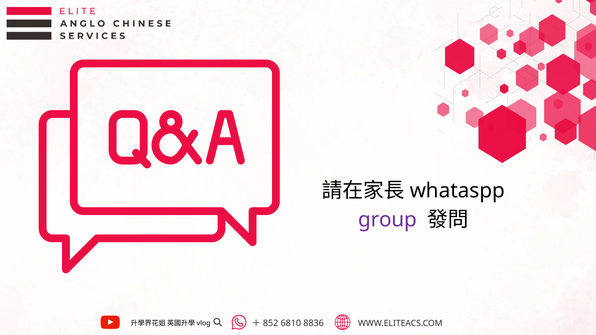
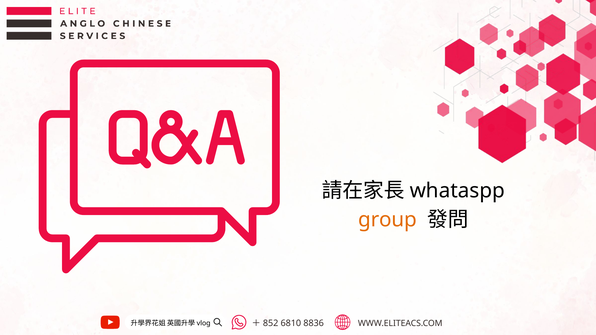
group colour: purple -> orange
